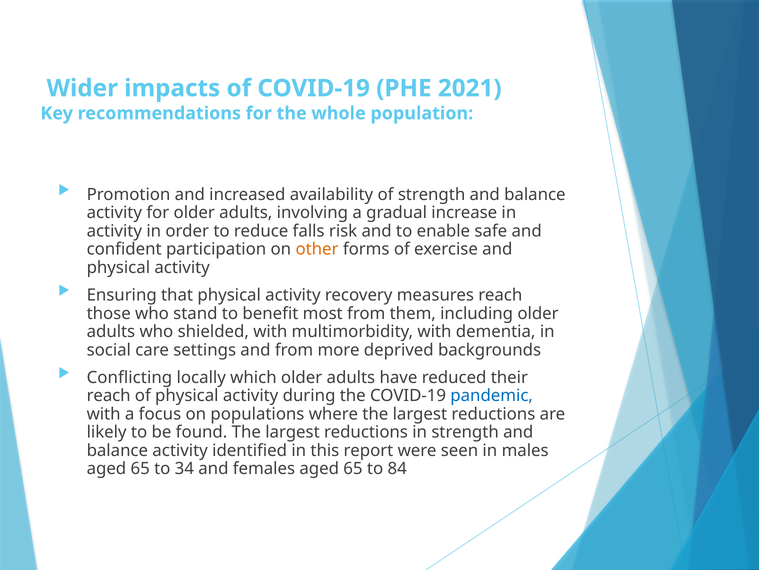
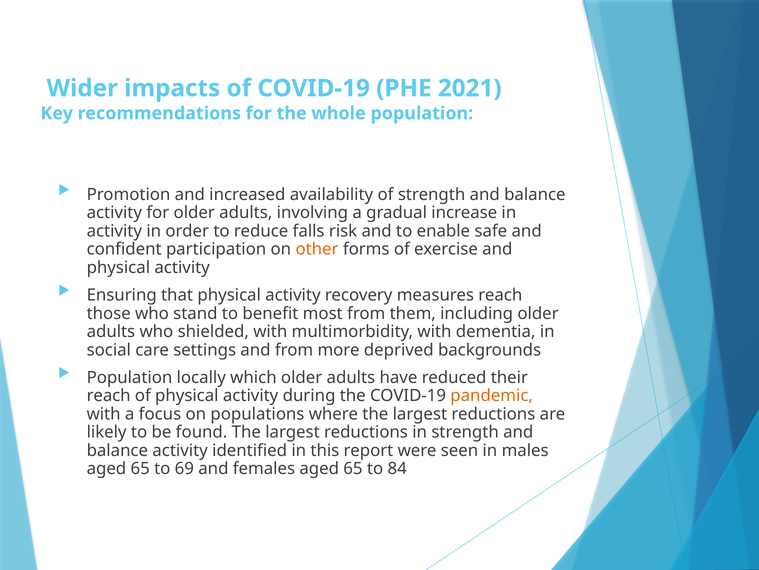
Conflicting at (129, 377): Conflicting -> Population
pandemic colour: blue -> orange
34: 34 -> 69
